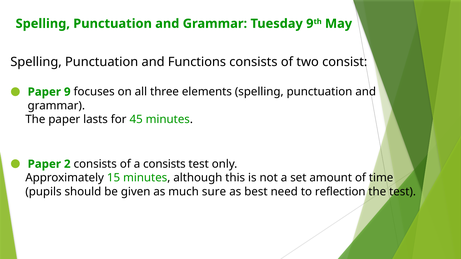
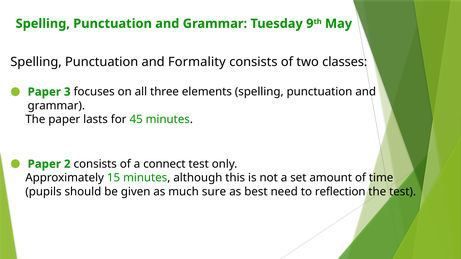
Functions: Functions -> Formality
consist: consist -> classes
9: 9 -> 3
a consists: consists -> connect
